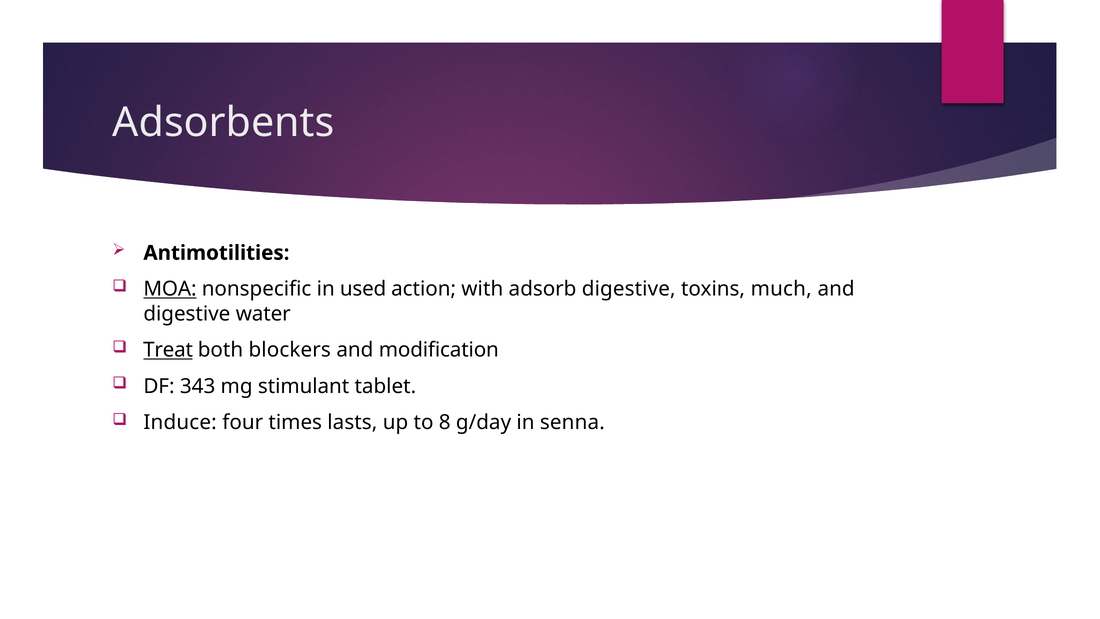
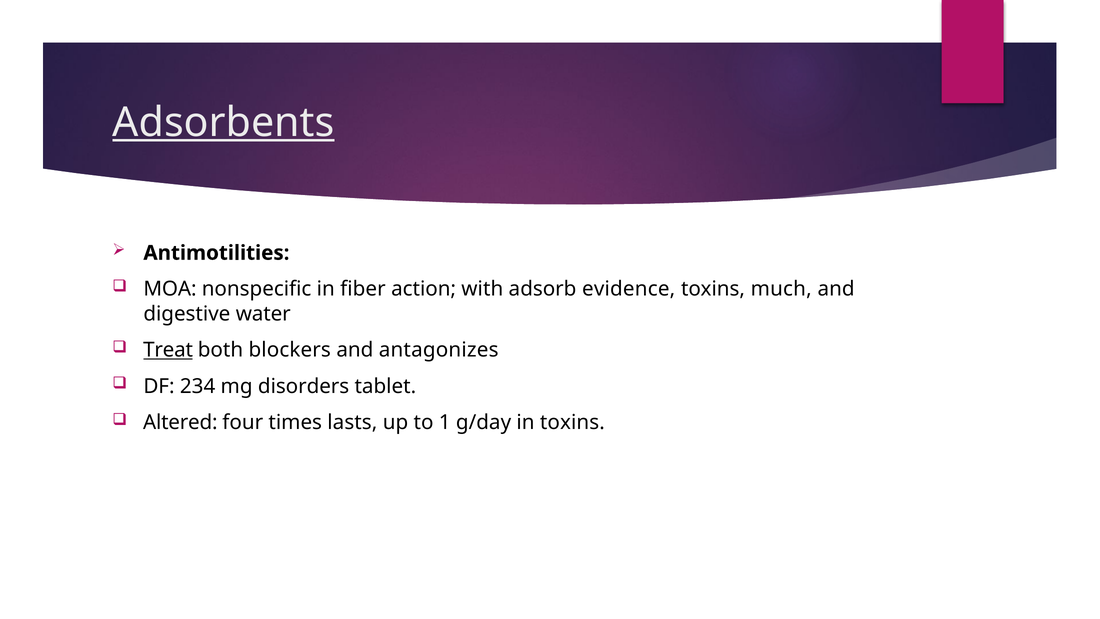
Adsorbents underline: none -> present
MOA underline: present -> none
used: used -> fiber
adsorb digestive: digestive -> evidence
modification: modification -> antagonizes
343: 343 -> 234
stimulant: stimulant -> disorders
Induce: Induce -> Altered
8: 8 -> 1
in senna: senna -> toxins
